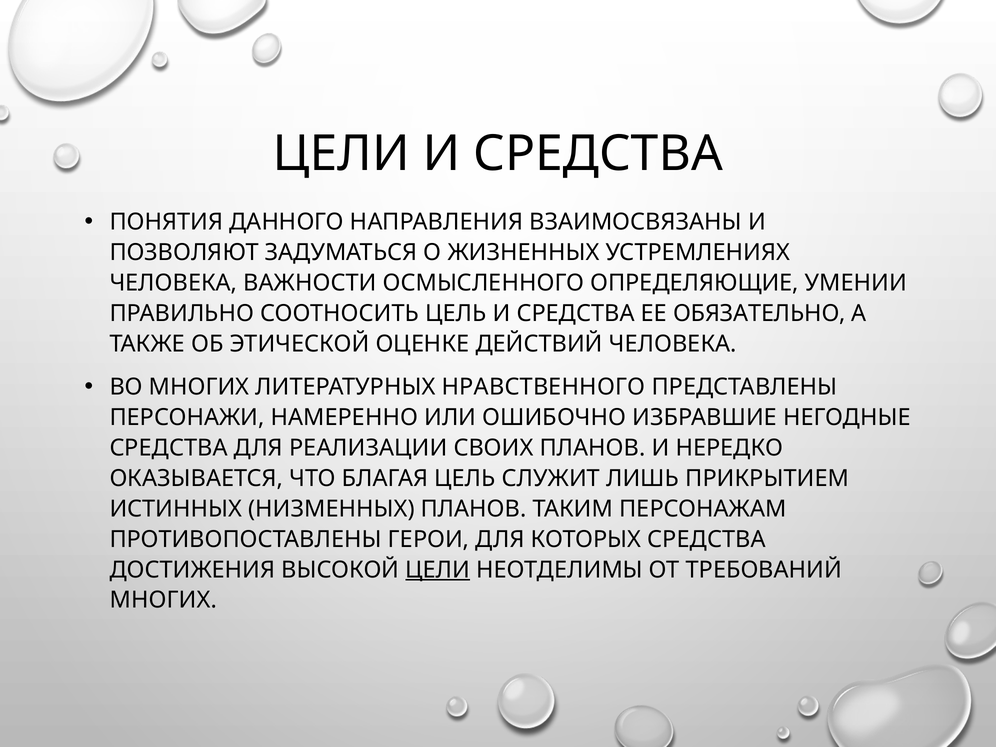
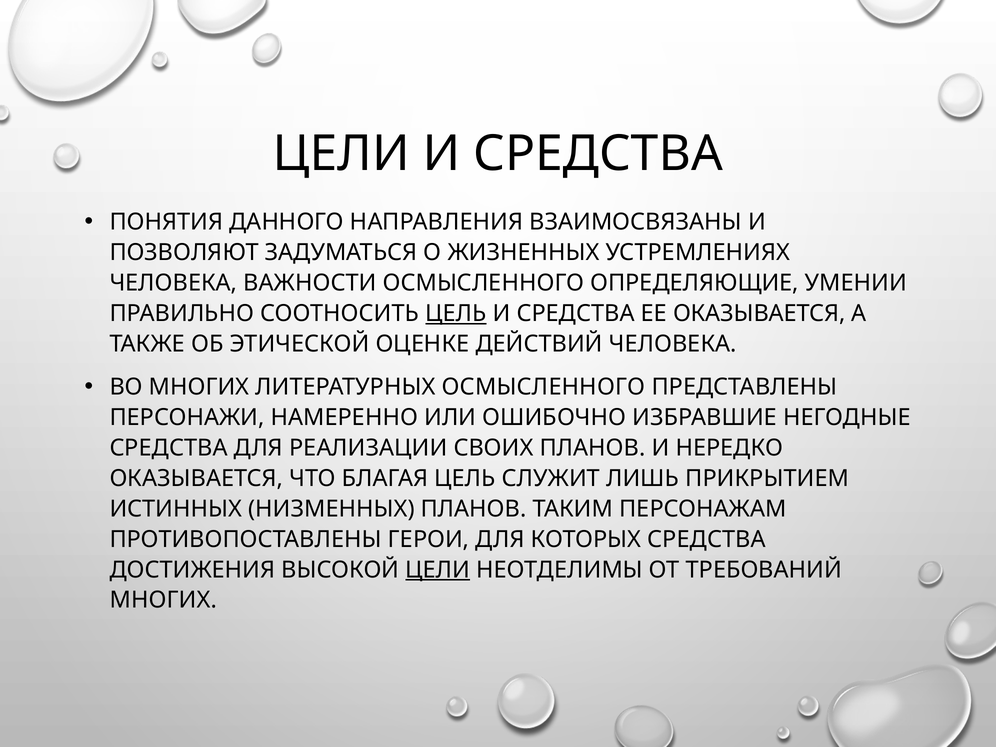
ЦЕЛЬ at (456, 314) underline: none -> present
ЕЕ ОБЯЗАТЕЛЬНО: ОБЯЗАТЕЛЬНО -> ОКАЗЫВАЕТСЯ
ЛИТЕРАТУРНЫХ НРАВСТВЕННОГО: НРАВСТВЕННОГО -> ОСМЫСЛЕННОГО
